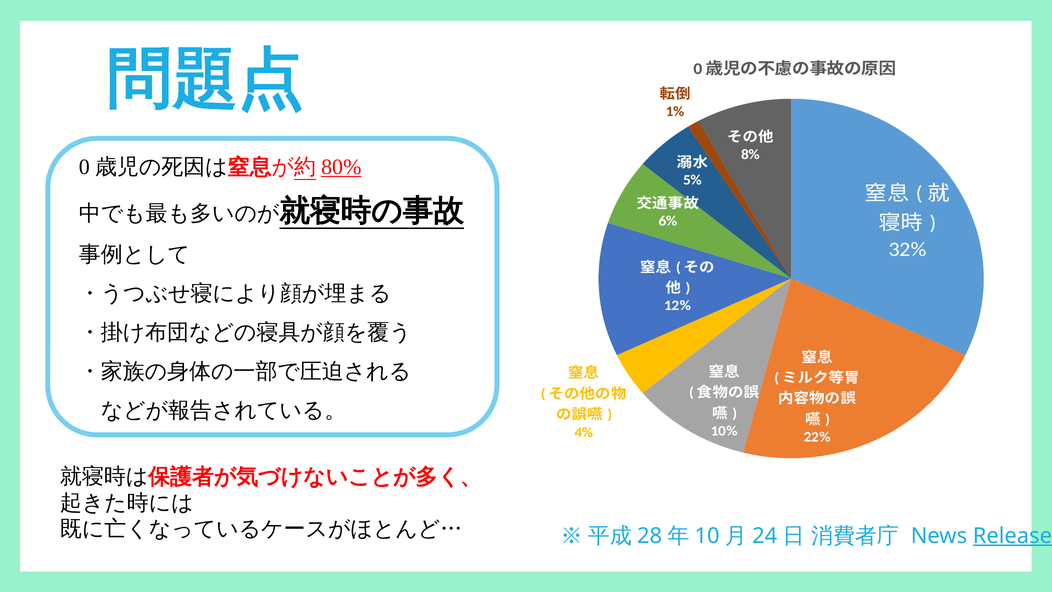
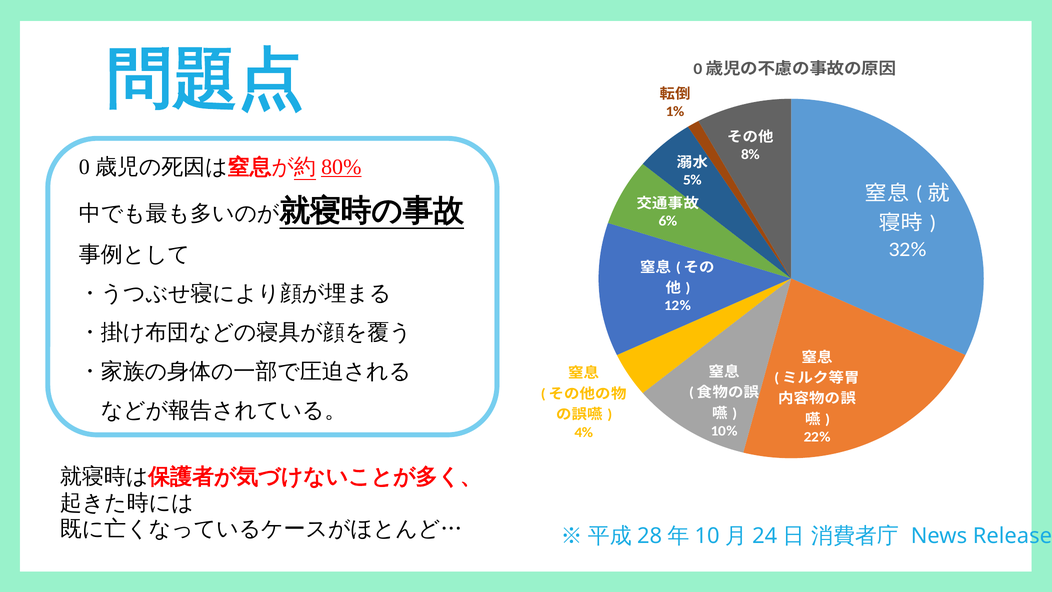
Release underline: present -> none
